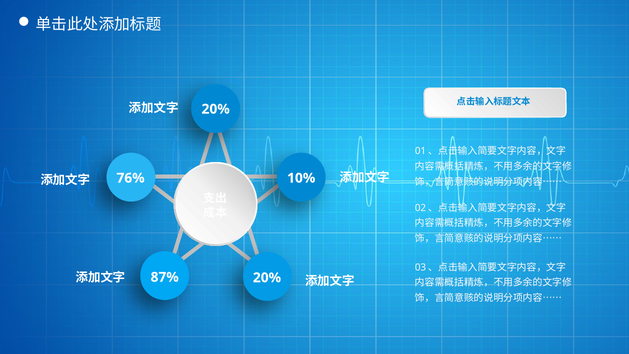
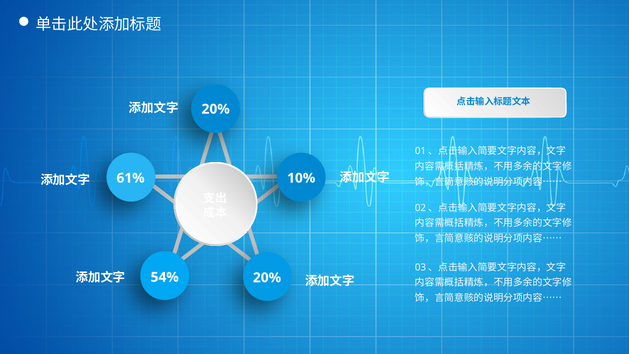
76%: 76% -> 61%
87%: 87% -> 54%
